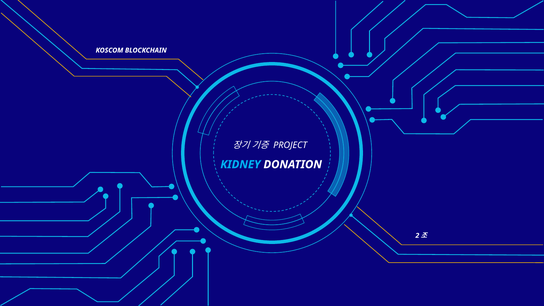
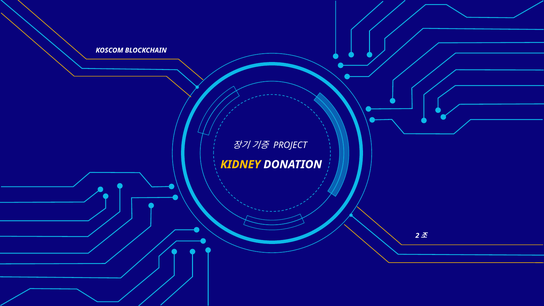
KIDNEY colour: light blue -> yellow
